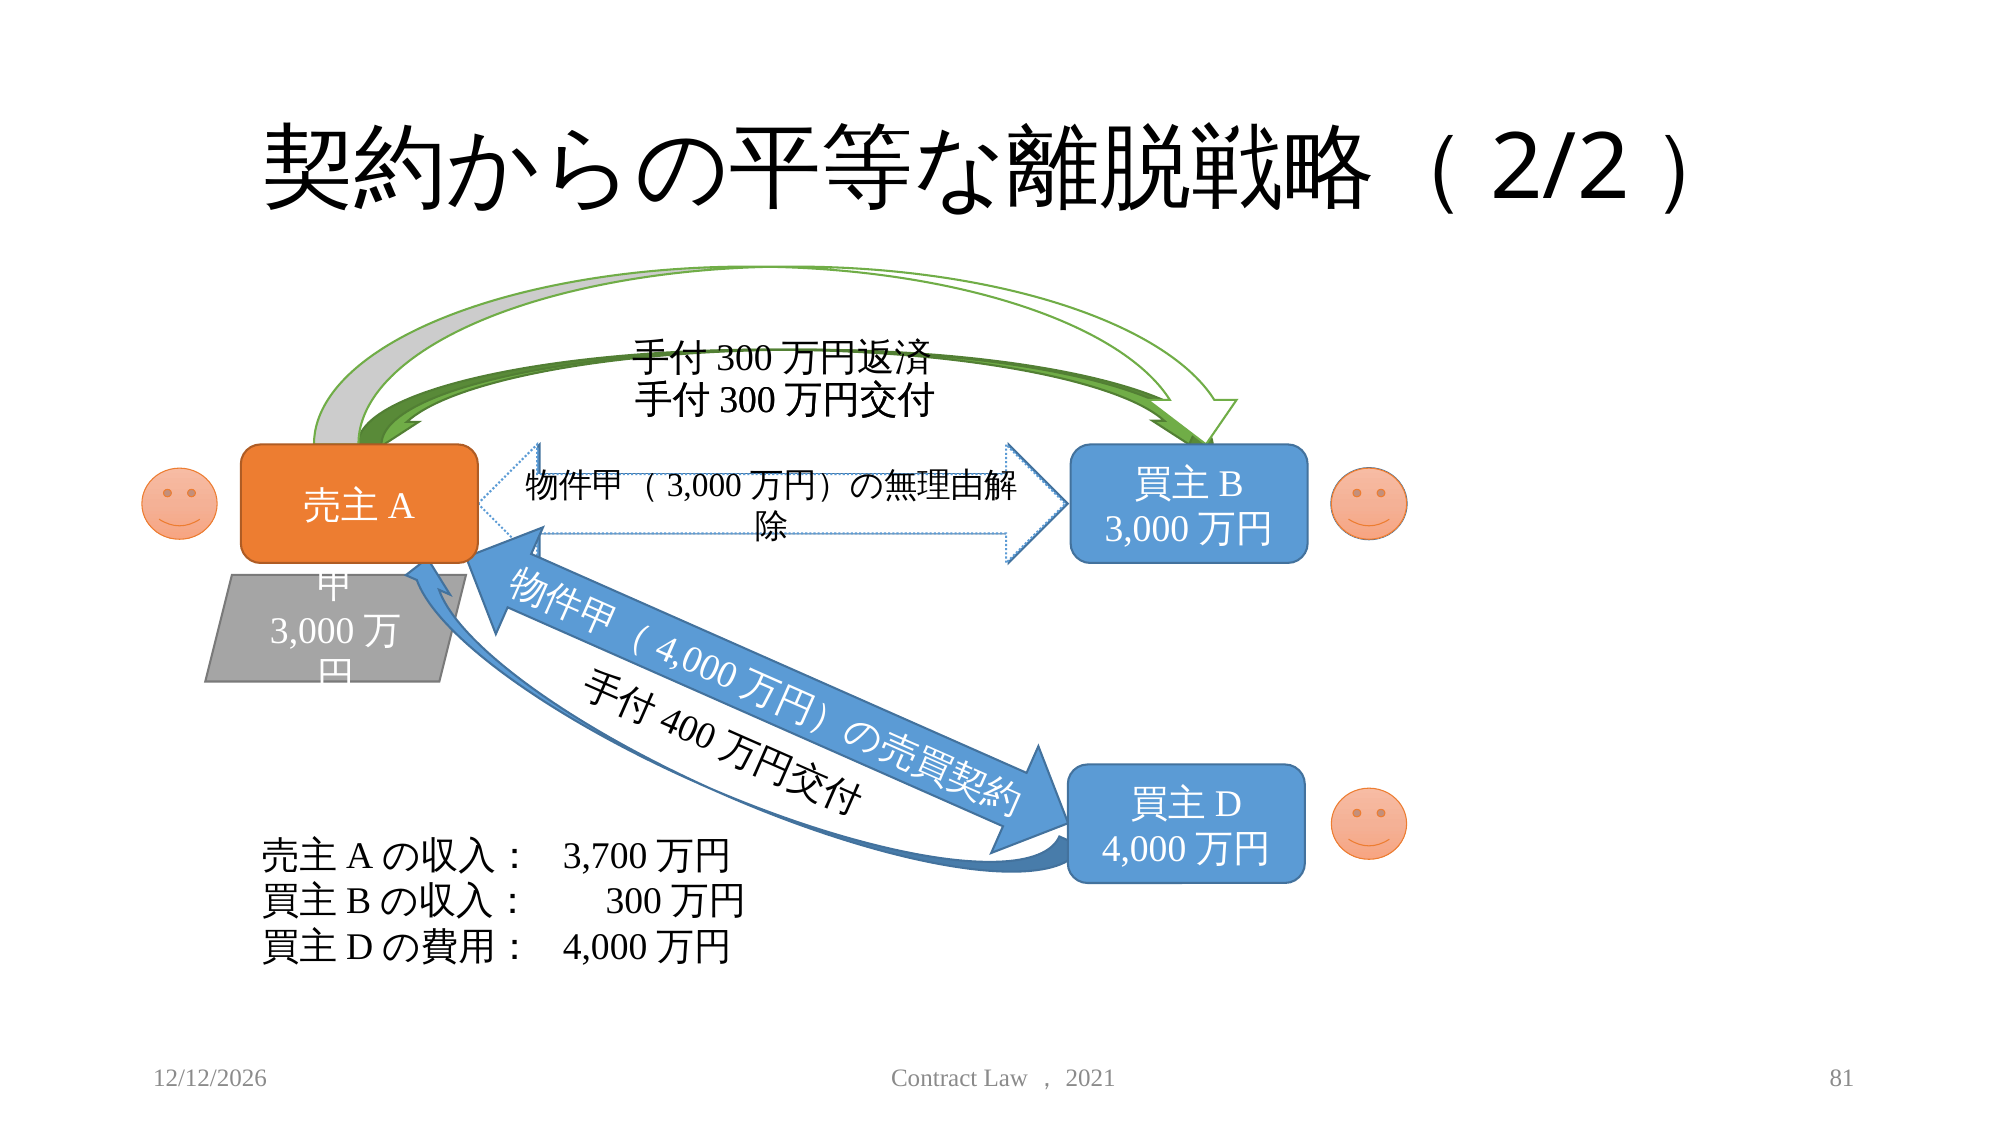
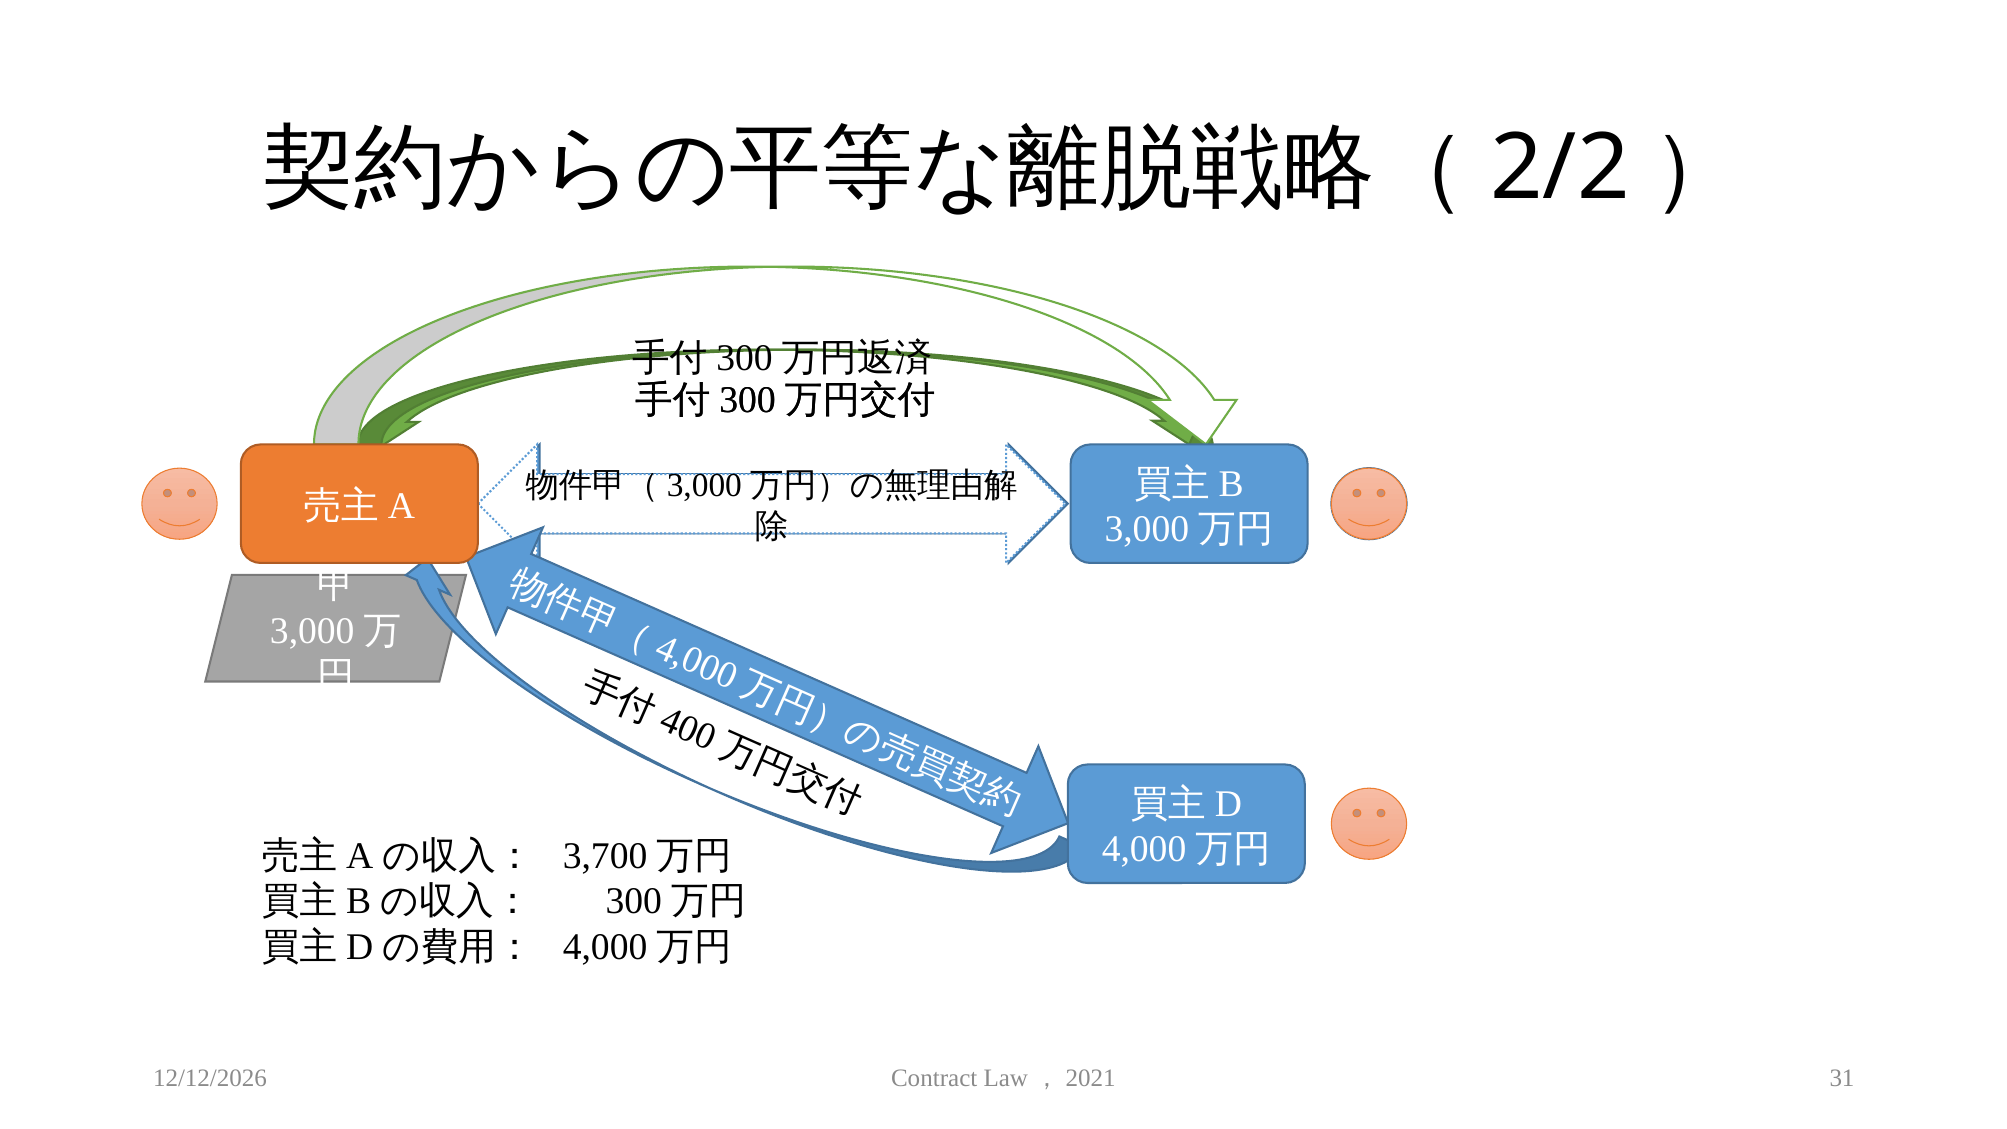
81: 81 -> 31
